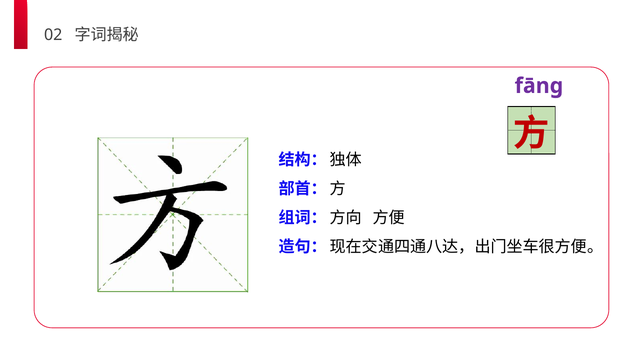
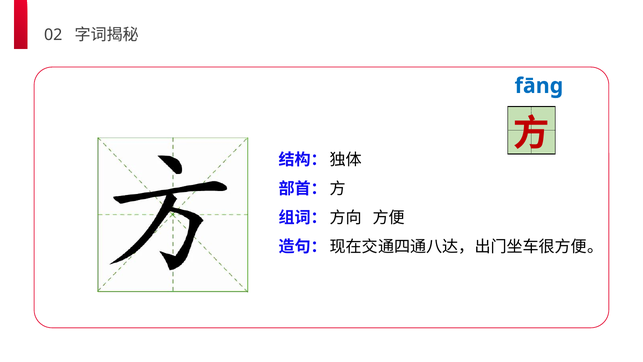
fāng colour: purple -> blue
